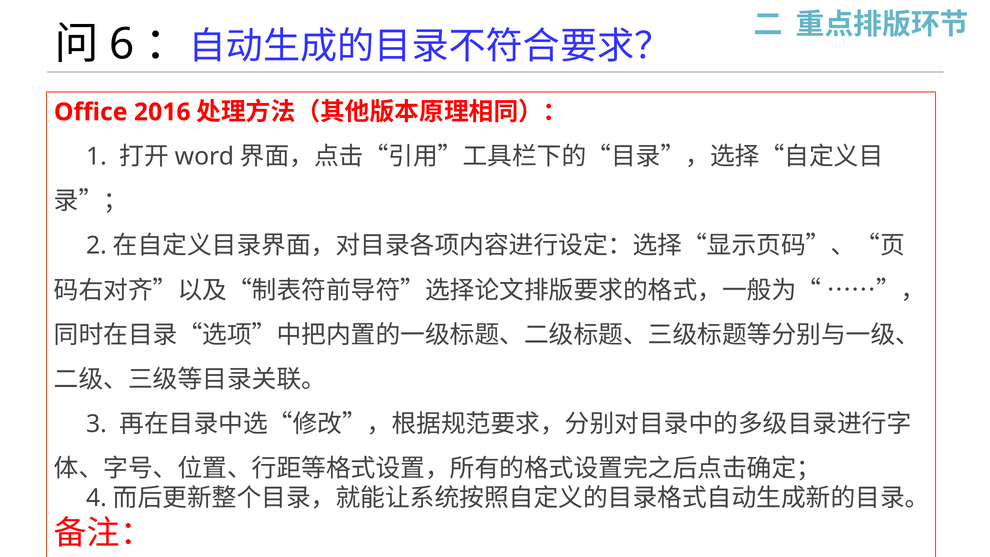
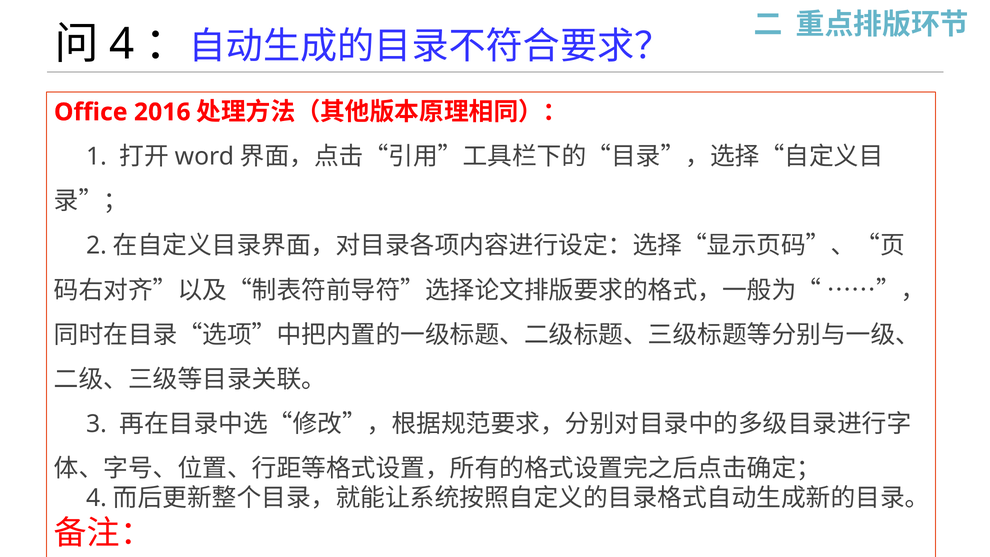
6 at (122, 44): 6 -> 4
